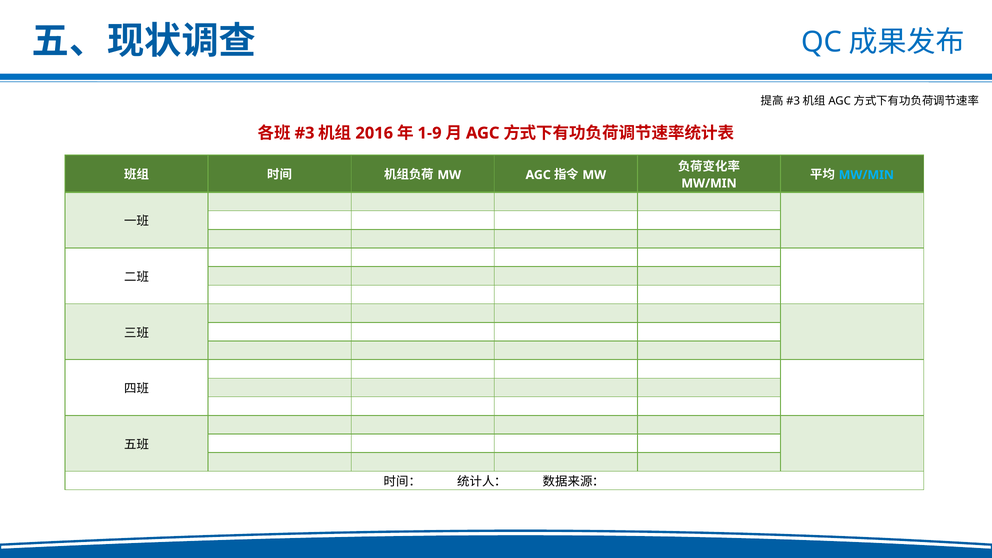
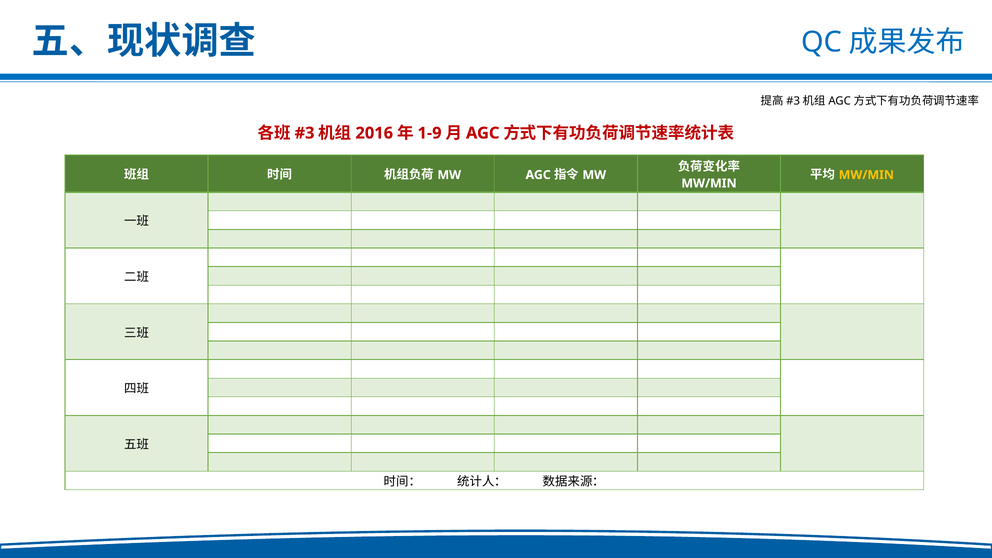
MW/MIN at (866, 175) colour: light blue -> yellow
